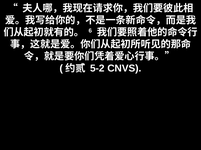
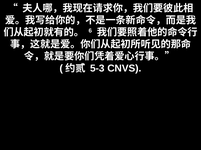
5-2: 5-2 -> 5-3
